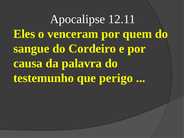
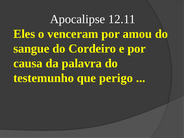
quem: quem -> amou
